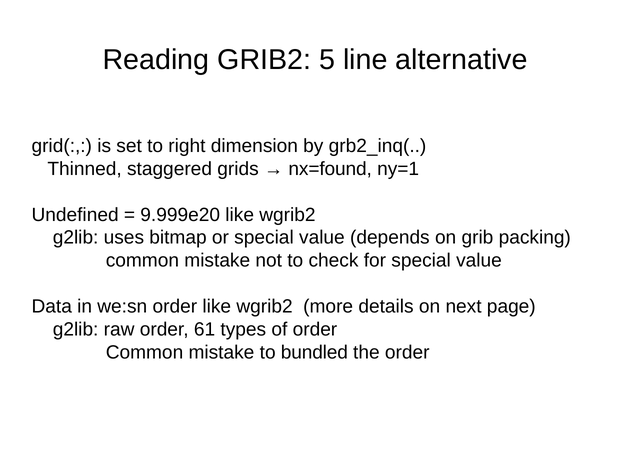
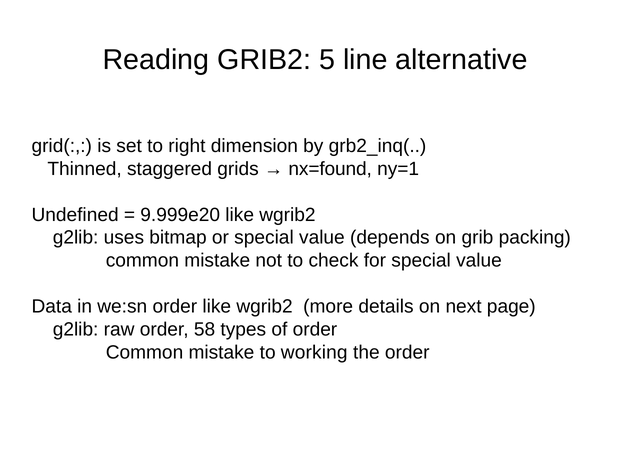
61: 61 -> 58
bundled: bundled -> working
